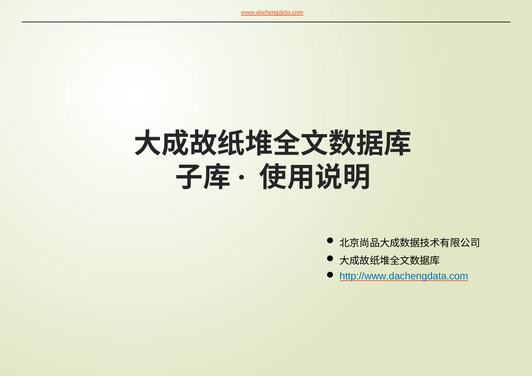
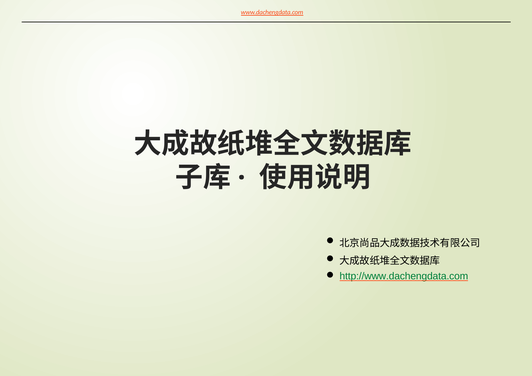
http://www.dachengdata.com colour: blue -> green
